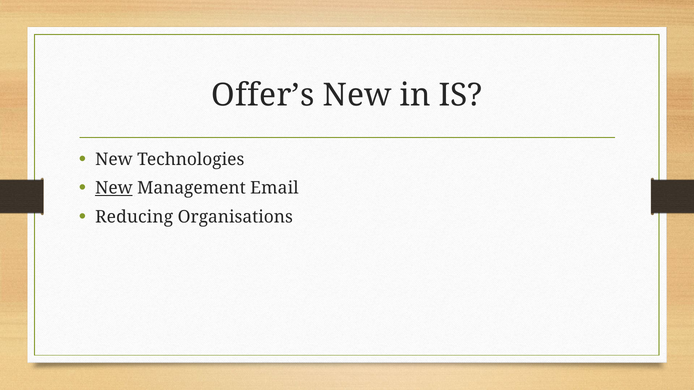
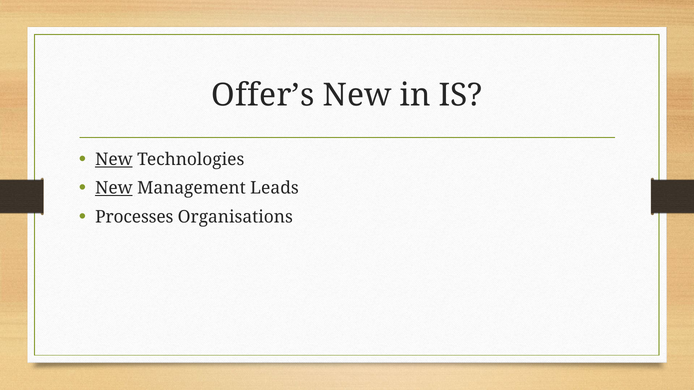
New at (114, 160) underline: none -> present
Email: Email -> Leads
Reducing: Reducing -> Processes
